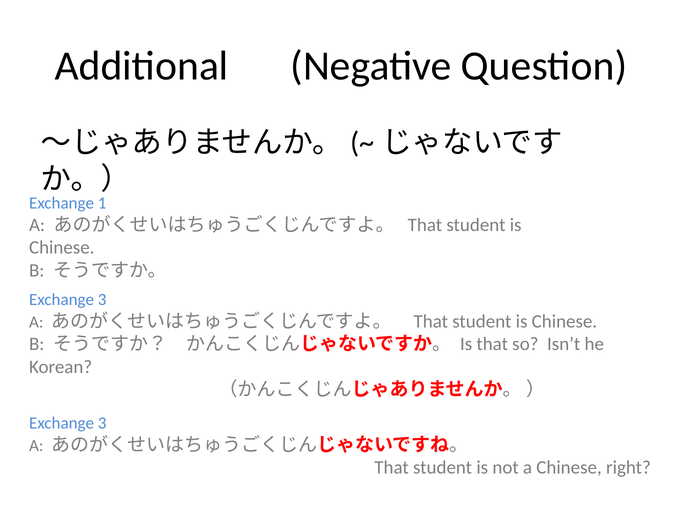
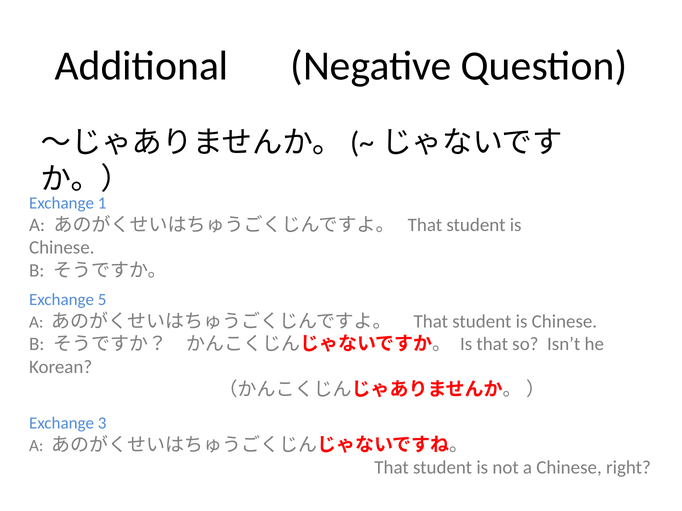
3 at (102, 300): 3 -> 5
